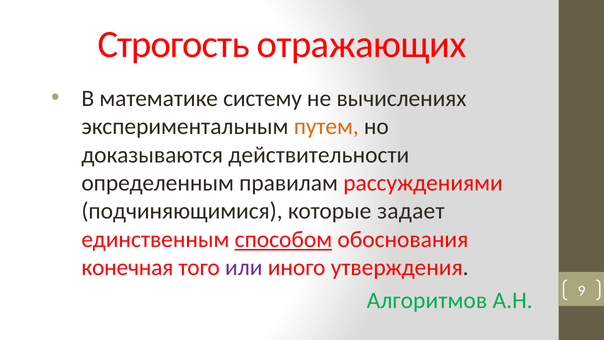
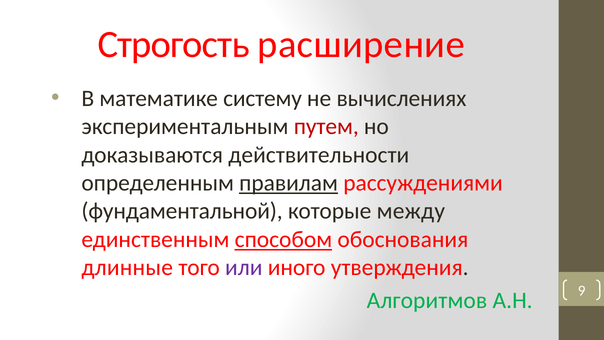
отражающих: отражающих -> расширение
путем colour: orange -> red
правилам underline: none -> present
подчиняющимися: подчиняющимися -> фундаментальной
задает: задает -> между
конечная: конечная -> длинные
